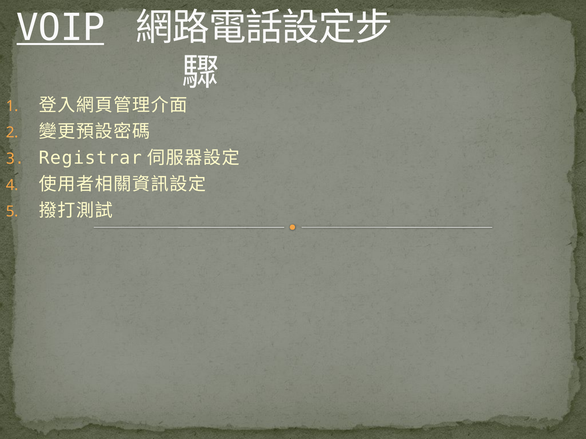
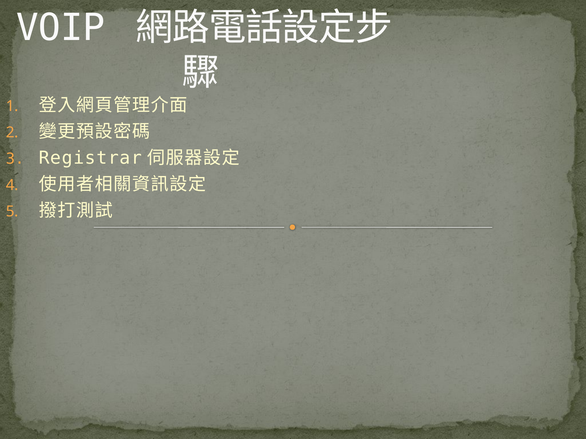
VOIP underline: present -> none
